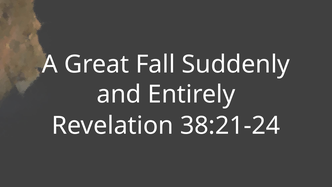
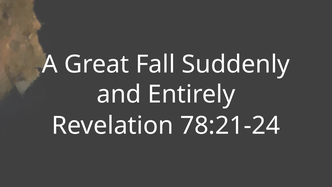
38:21-24: 38:21-24 -> 78:21-24
